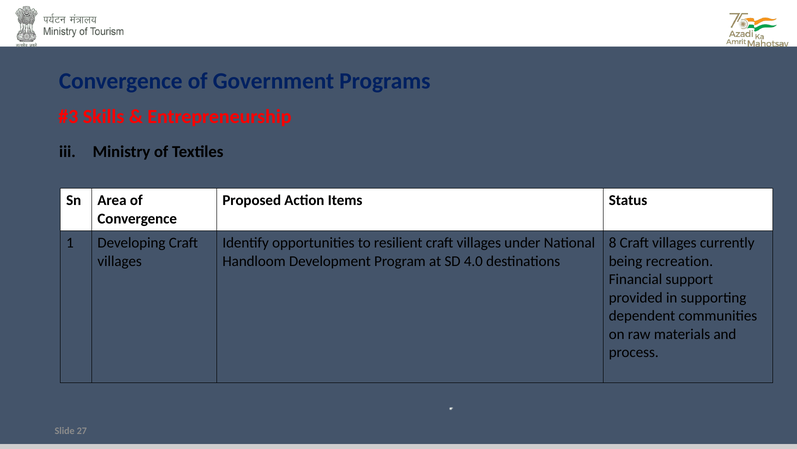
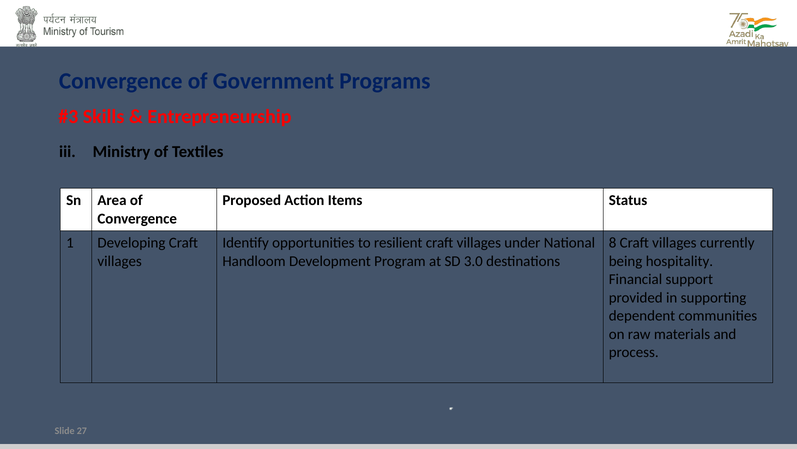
4.0: 4.0 -> 3.0
recreation: recreation -> hospitality
